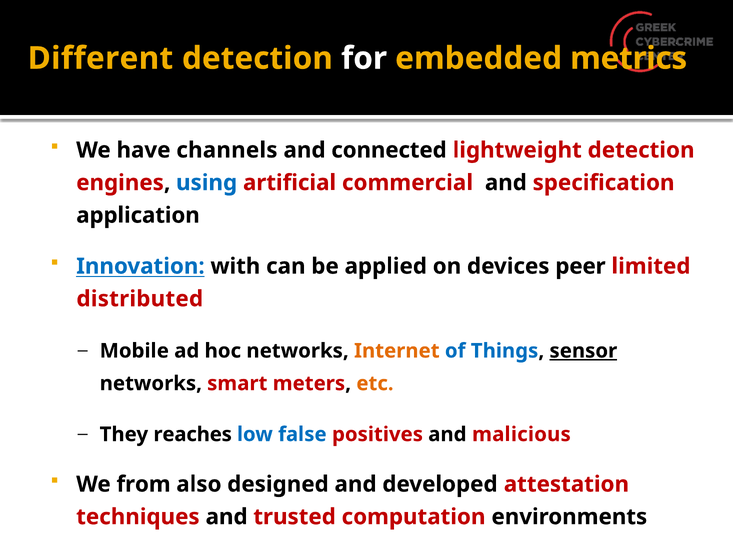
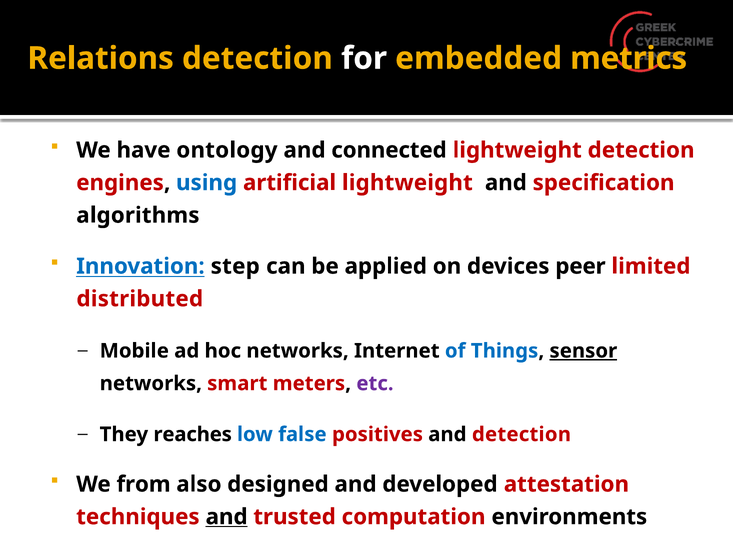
Different: Different -> Relations
channels: channels -> ontology
artificial commercial: commercial -> lightweight
application: application -> algorithms
with: with -> step
Internet colour: orange -> black
etc colour: orange -> purple
and malicious: malicious -> detection
and at (227, 517) underline: none -> present
